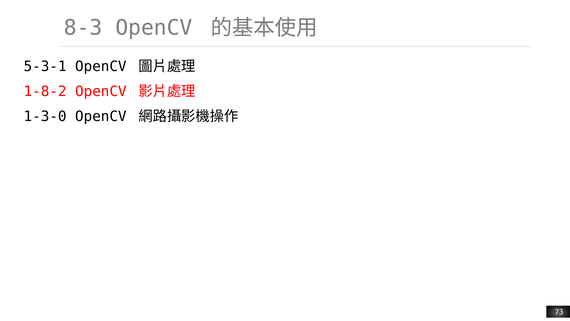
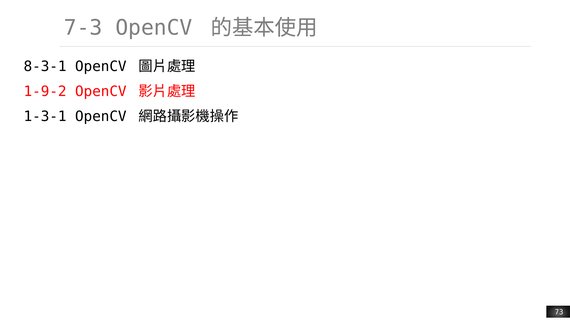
8-3: 8-3 -> 7-3
5-3-1: 5-3-1 -> 8-3-1
1-8-2: 1-8-2 -> 1-9-2
1-3-0: 1-3-0 -> 1-3-1
